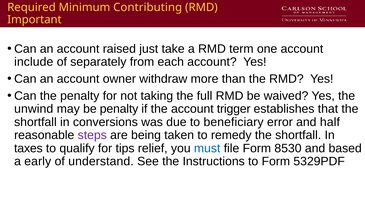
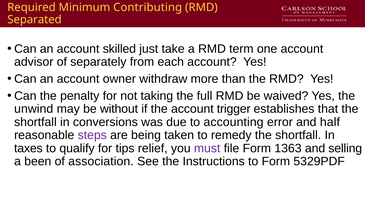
Important: Important -> Separated
raised: raised -> skilled
include: include -> advisor
be penalty: penalty -> without
beneficiary: beneficiary -> accounting
must colour: blue -> purple
8530: 8530 -> 1363
based: based -> selling
early: early -> been
understand: understand -> association
